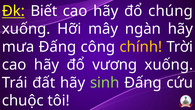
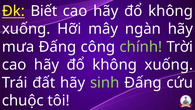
chúng at (171, 11): chúng -> không
chính colour: yellow -> light green
vương at (115, 65): vương -> không
